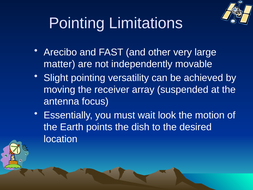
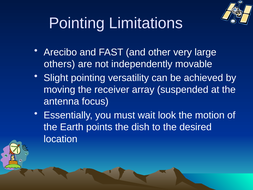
matter: matter -> others
